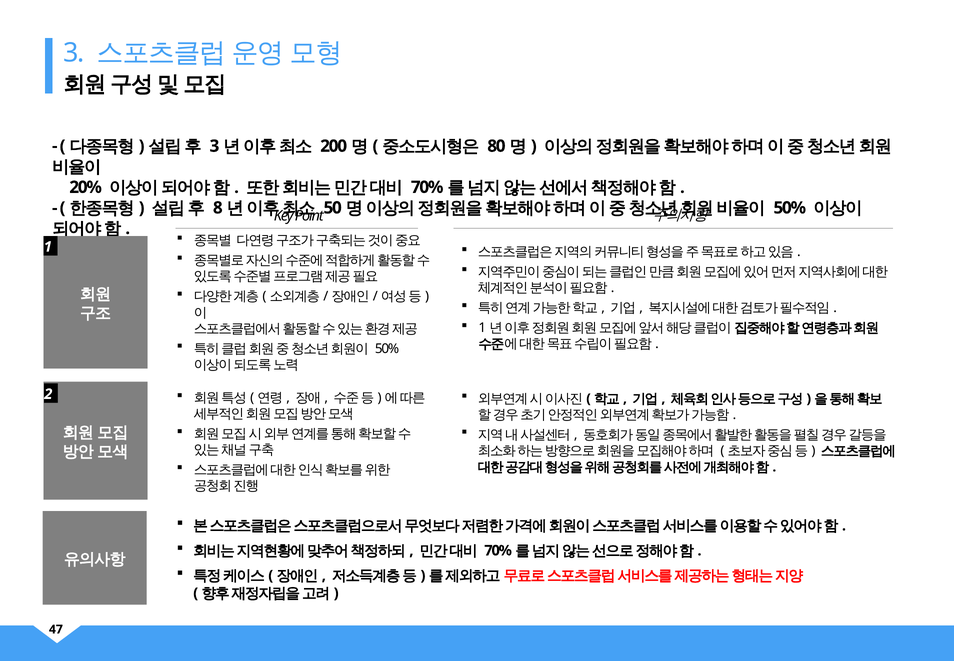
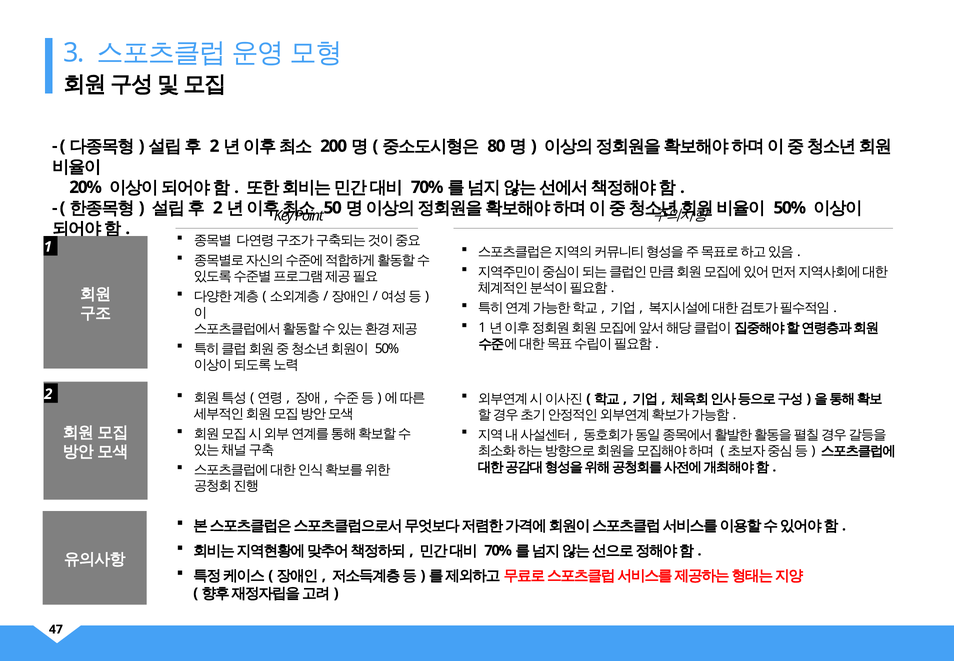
3 at (214, 146): 3 -> 2
8 at (218, 208): 8 -> 2
